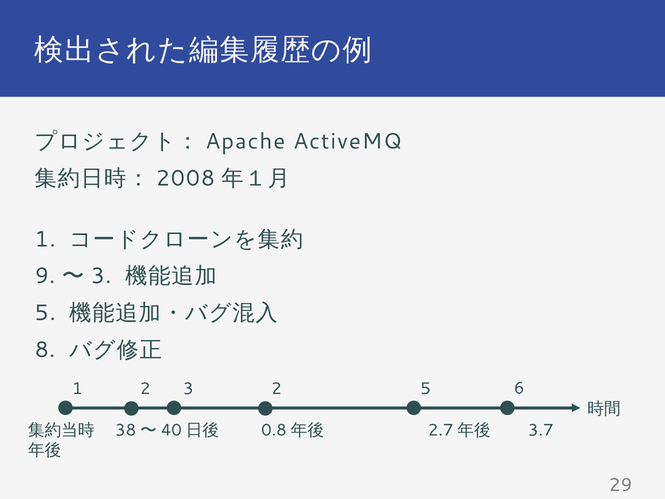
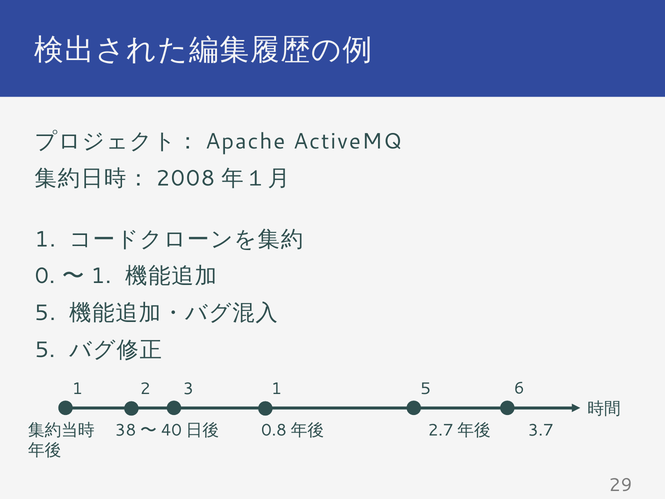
9: 9 -> 0
3 at (101, 276): 3 -> 1
8 at (45, 350): 8 -> 5
1 2: 2 -> 1
